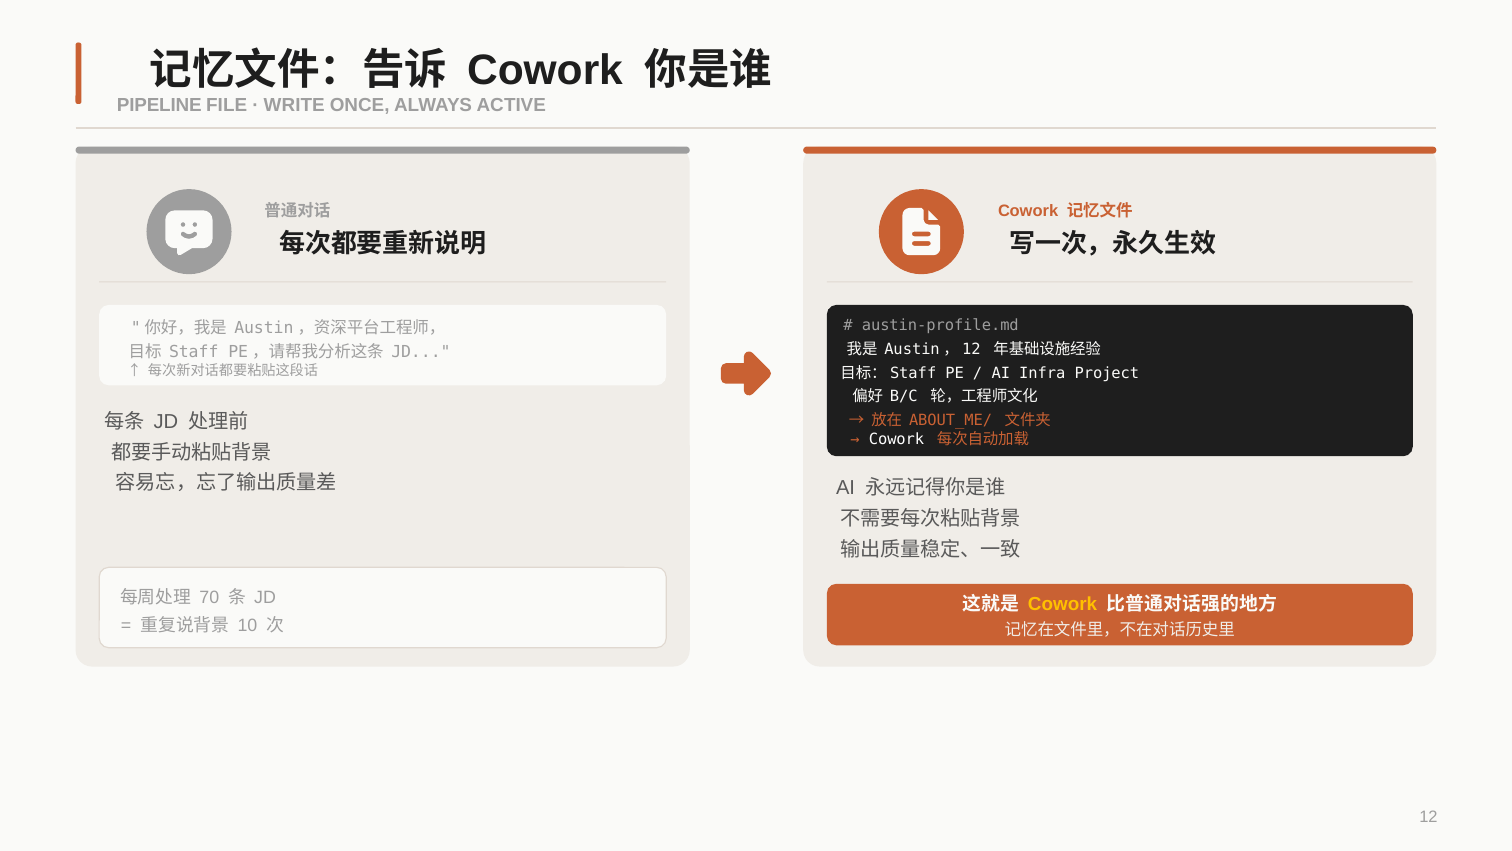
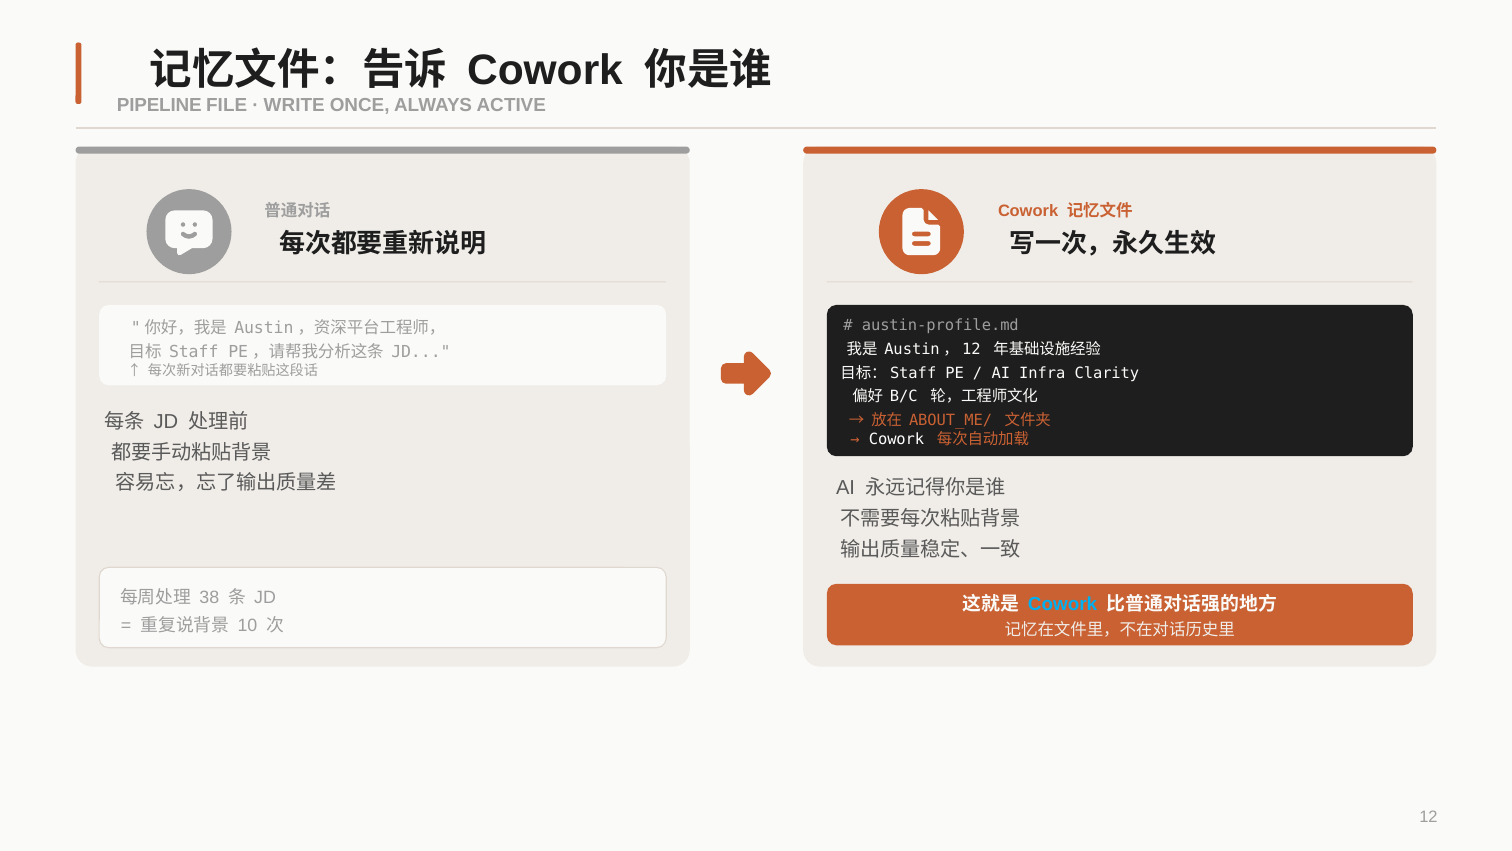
Project: Project -> Clarity
70: 70 -> 38
Cowork at (1063, 604) colour: yellow -> light blue
